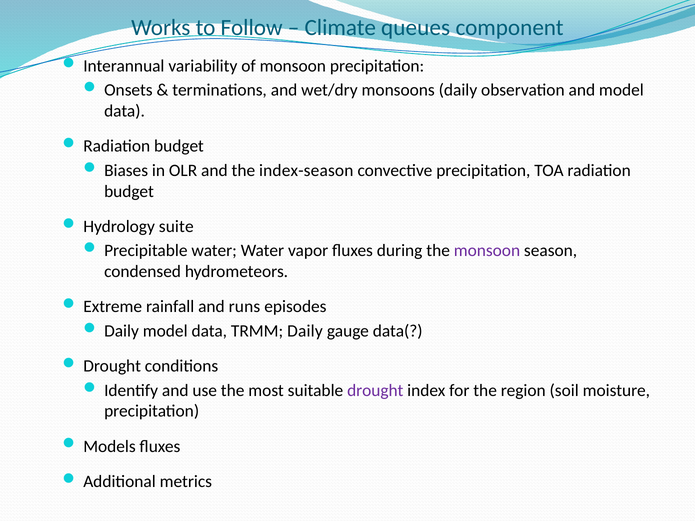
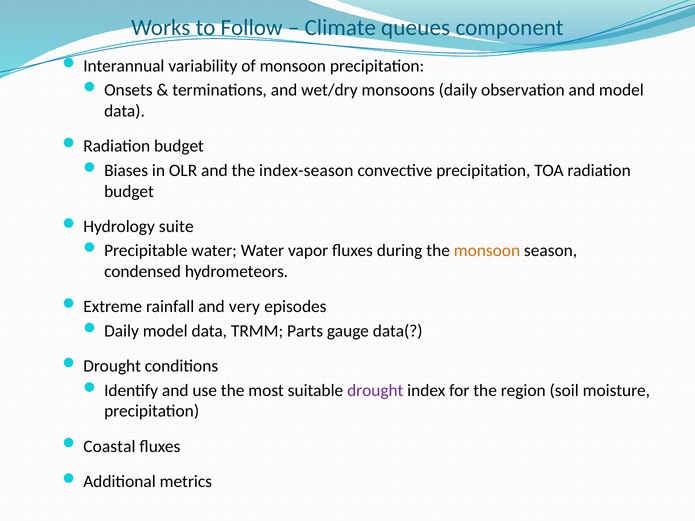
monsoon at (487, 251) colour: purple -> orange
runs: runs -> very
TRMM Daily: Daily -> Parts
Models: Models -> Coastal
